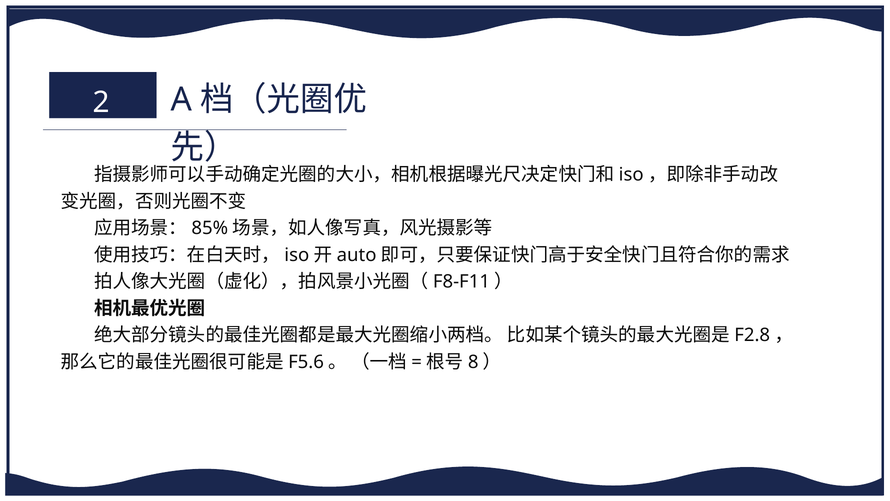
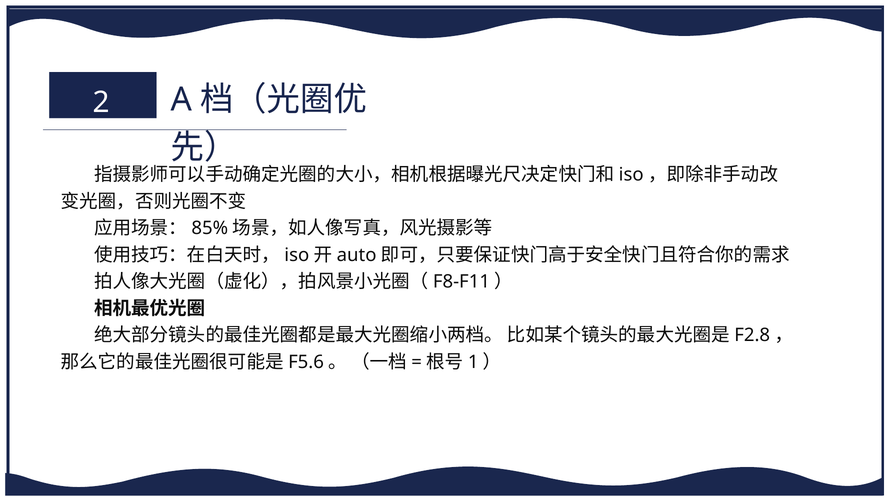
8: 8 -> 1
